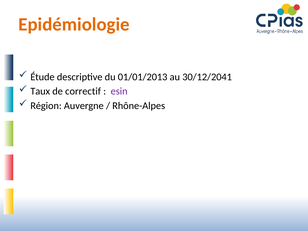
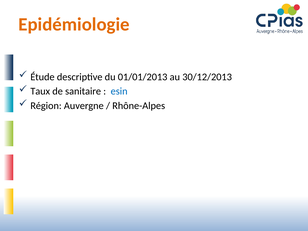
30/12/2041: 30/12/2041 -> 30/12/2013
correctif: correctif -> sanitaire
esin colour: purple -> blue
